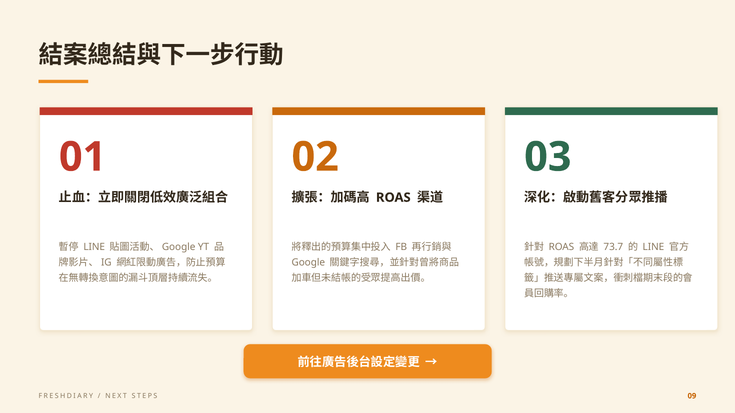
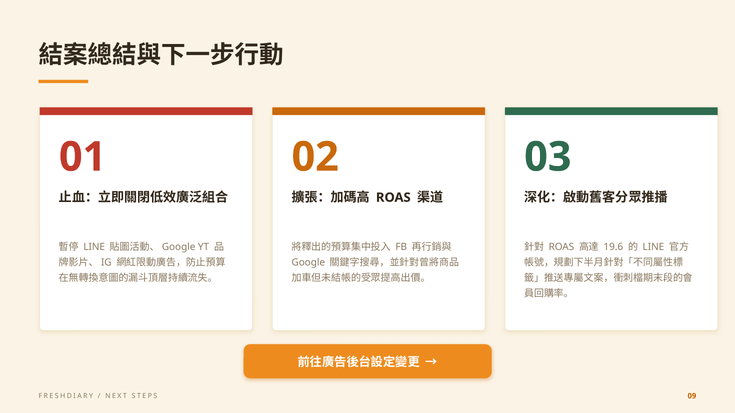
73.7: 73.7 -> 19.6
